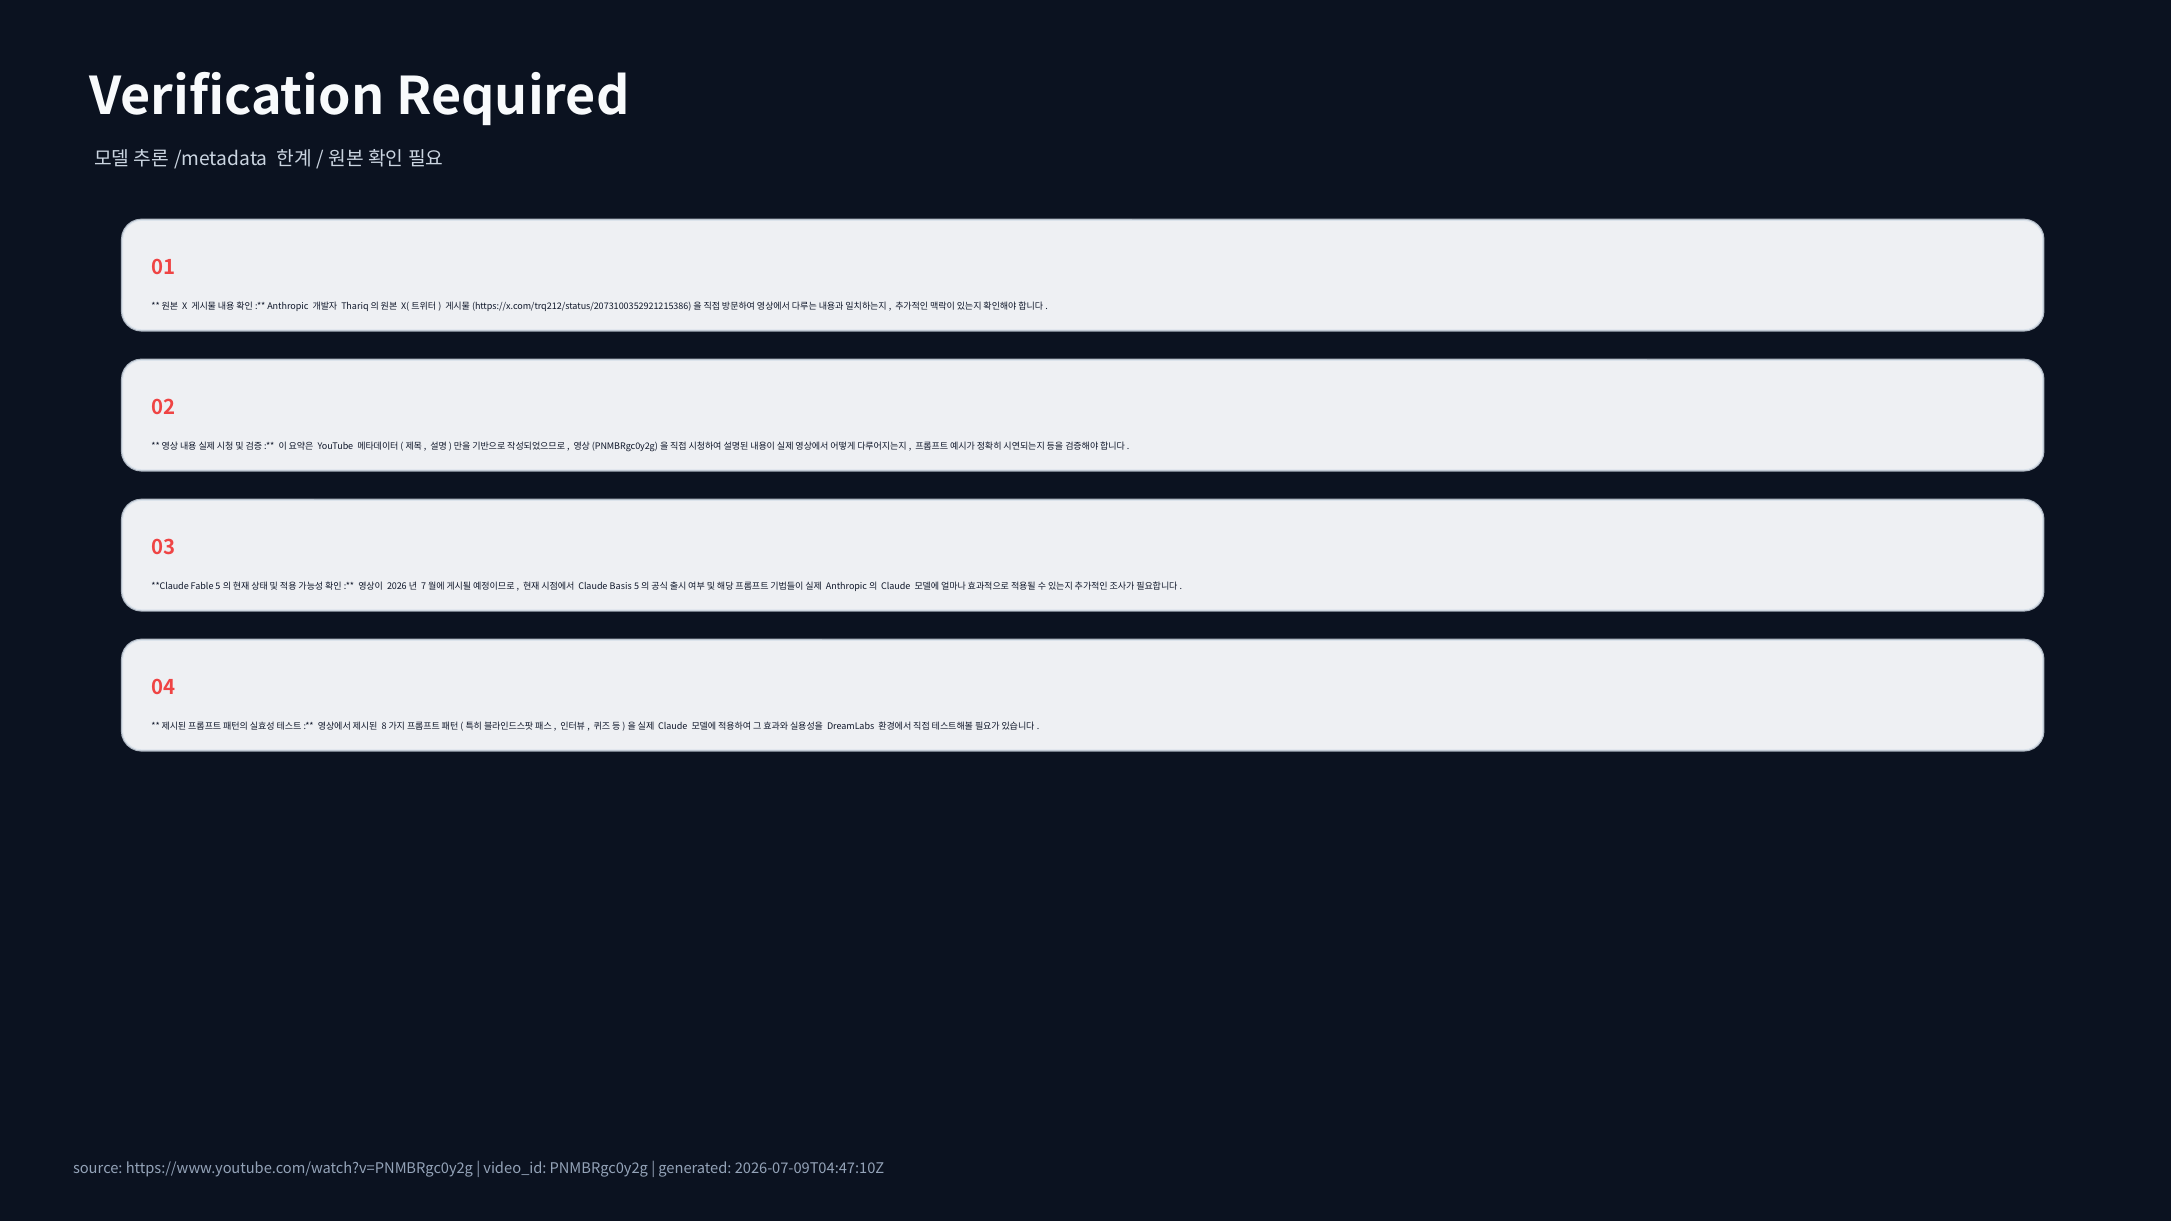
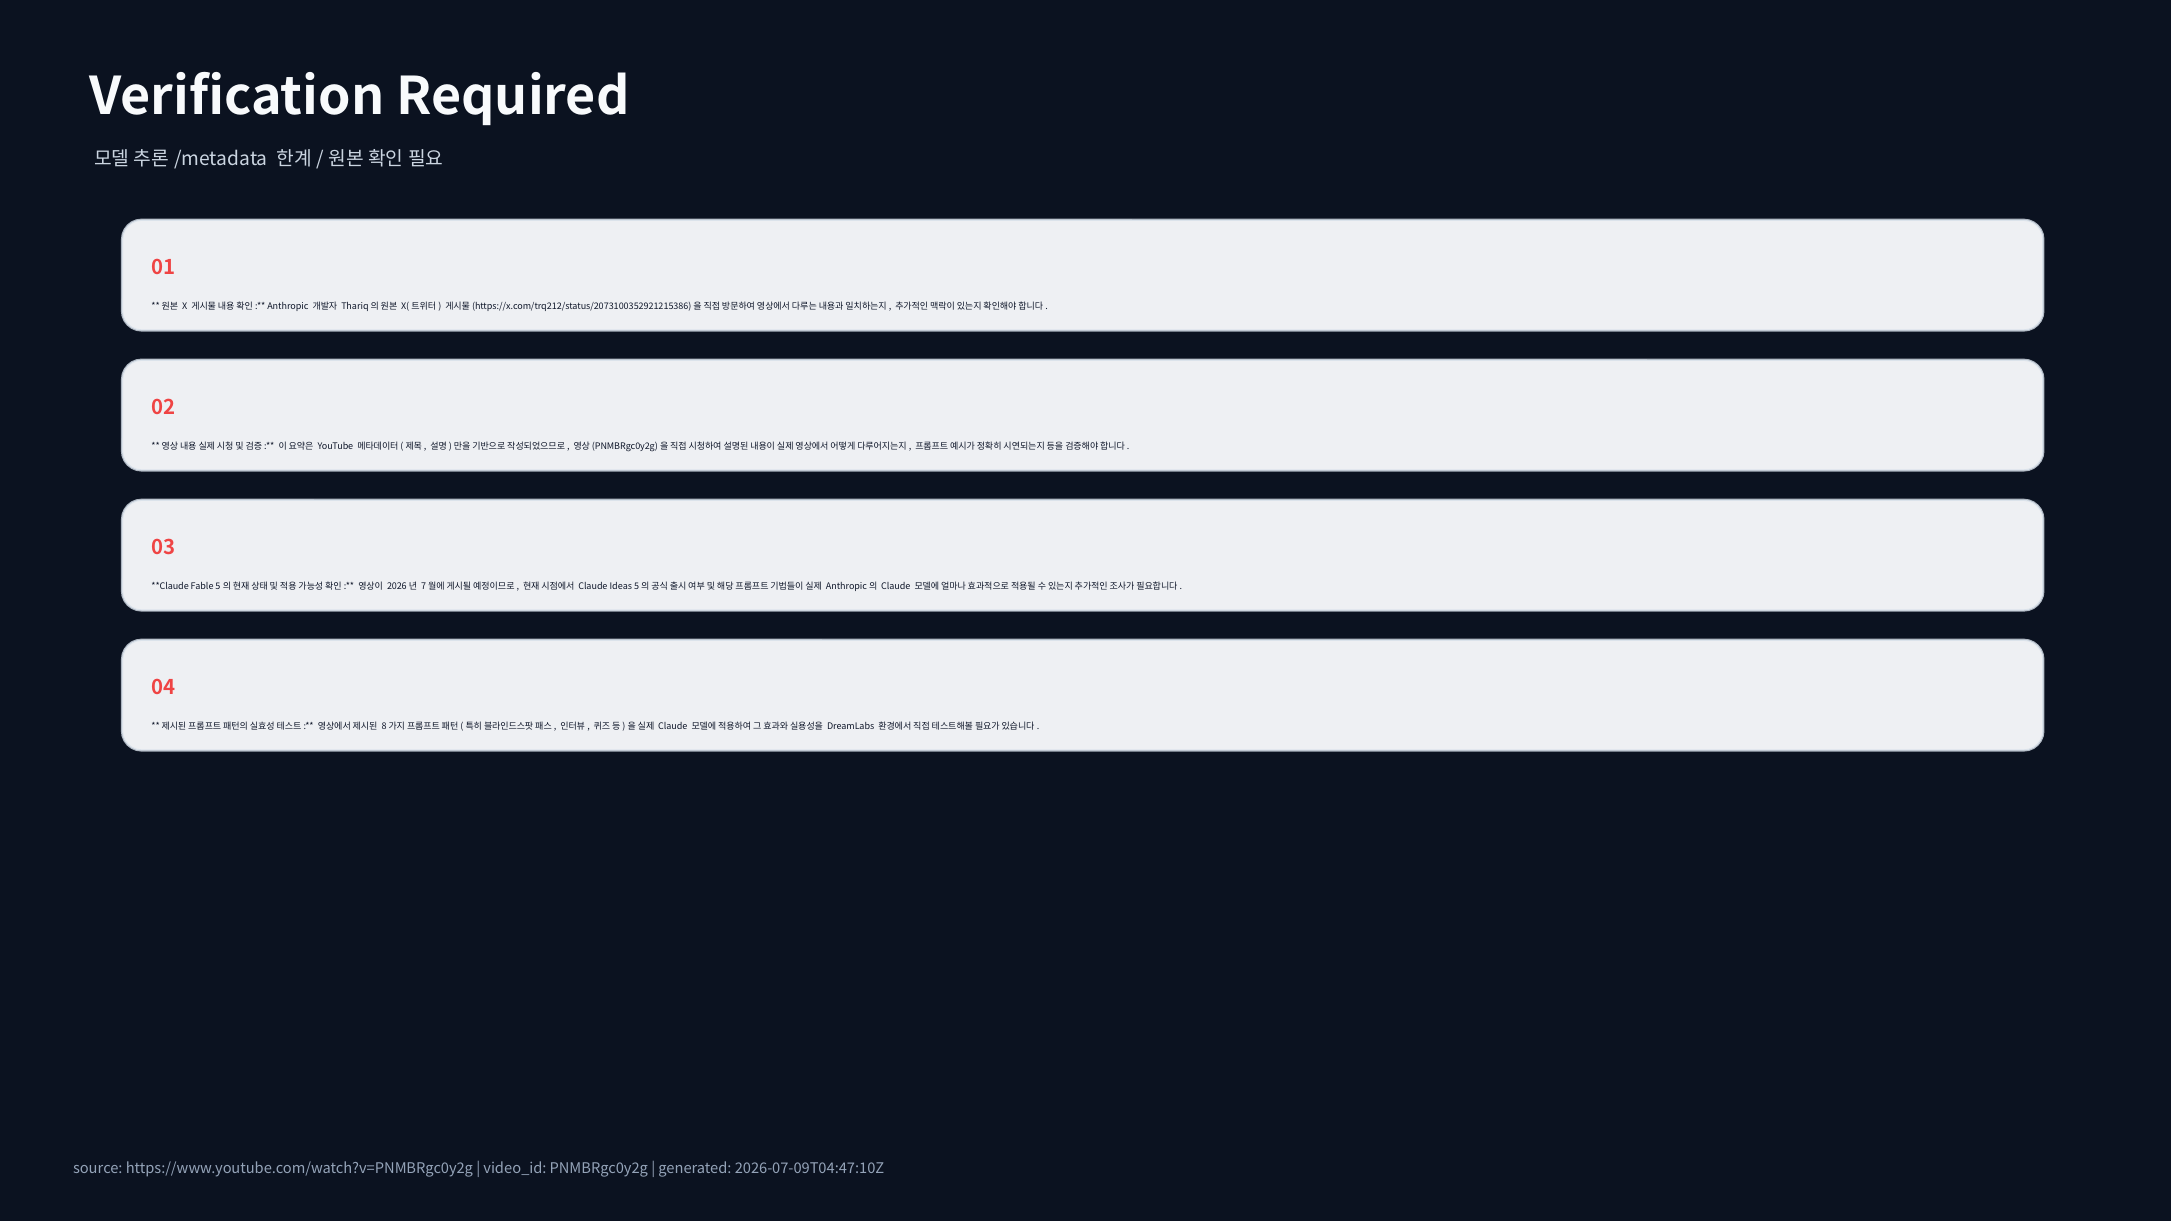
Basis: Basis -> Ideas
